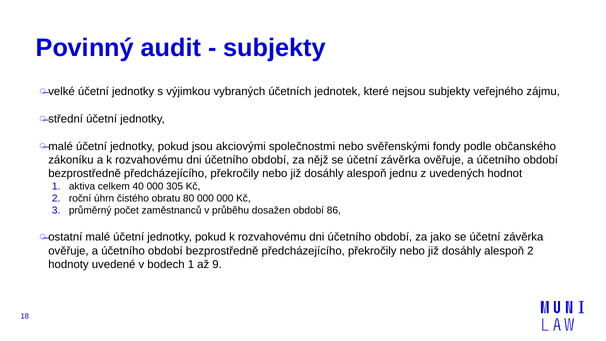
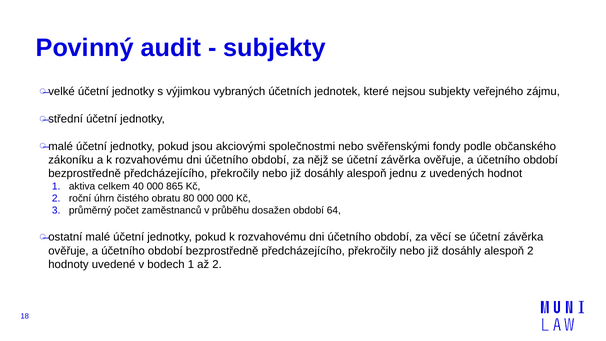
305: 305 -> 865
86: 86 -> 64
jako: jako -> věcí
až 9: 9 -> 2
